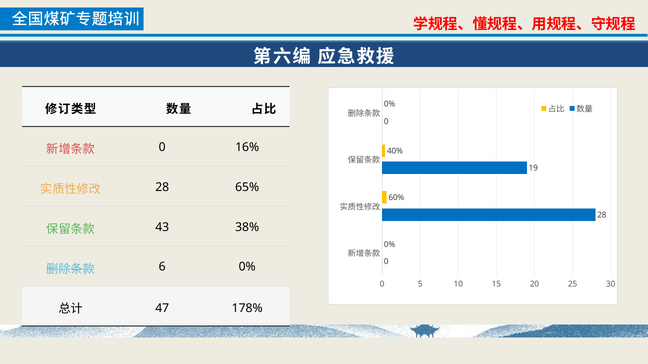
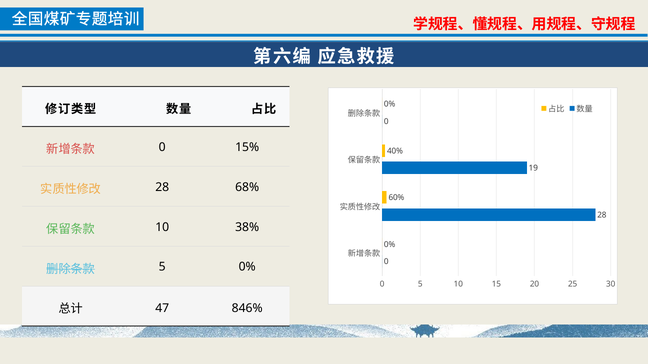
16%: 16% -> 15%
65%: 65% -> 68%
43 at (162, 227): 43 -> 10
6 at (162, 267): 6 -> 5
178%: 178% -> 846%
